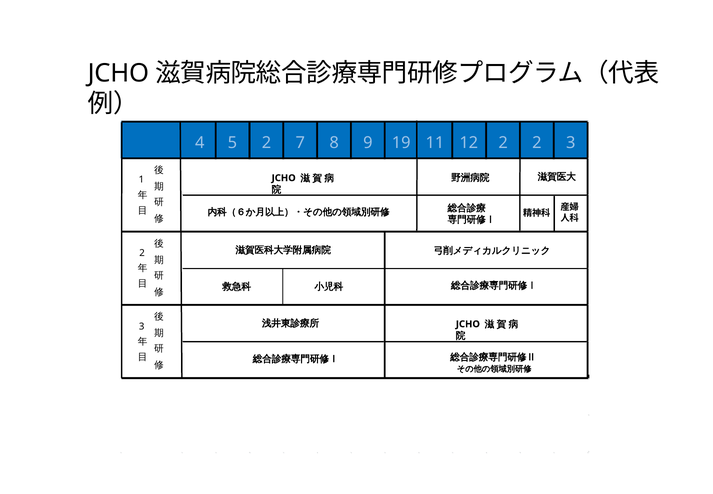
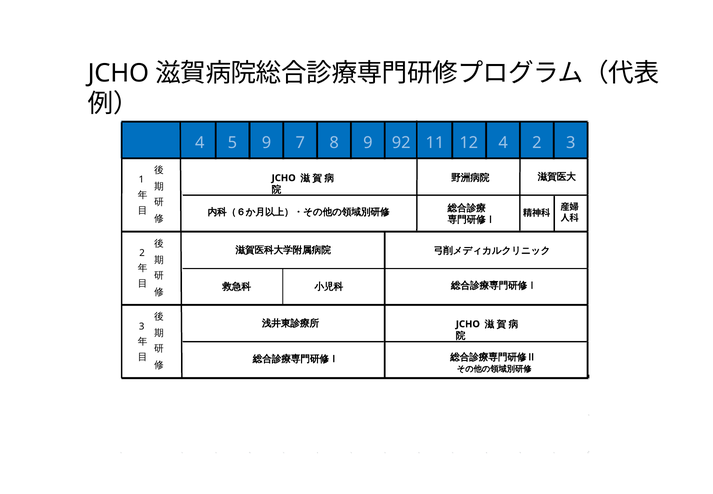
5 2: 2 -> 9
19: 19 -> 92
12 2: 2 -> 4
